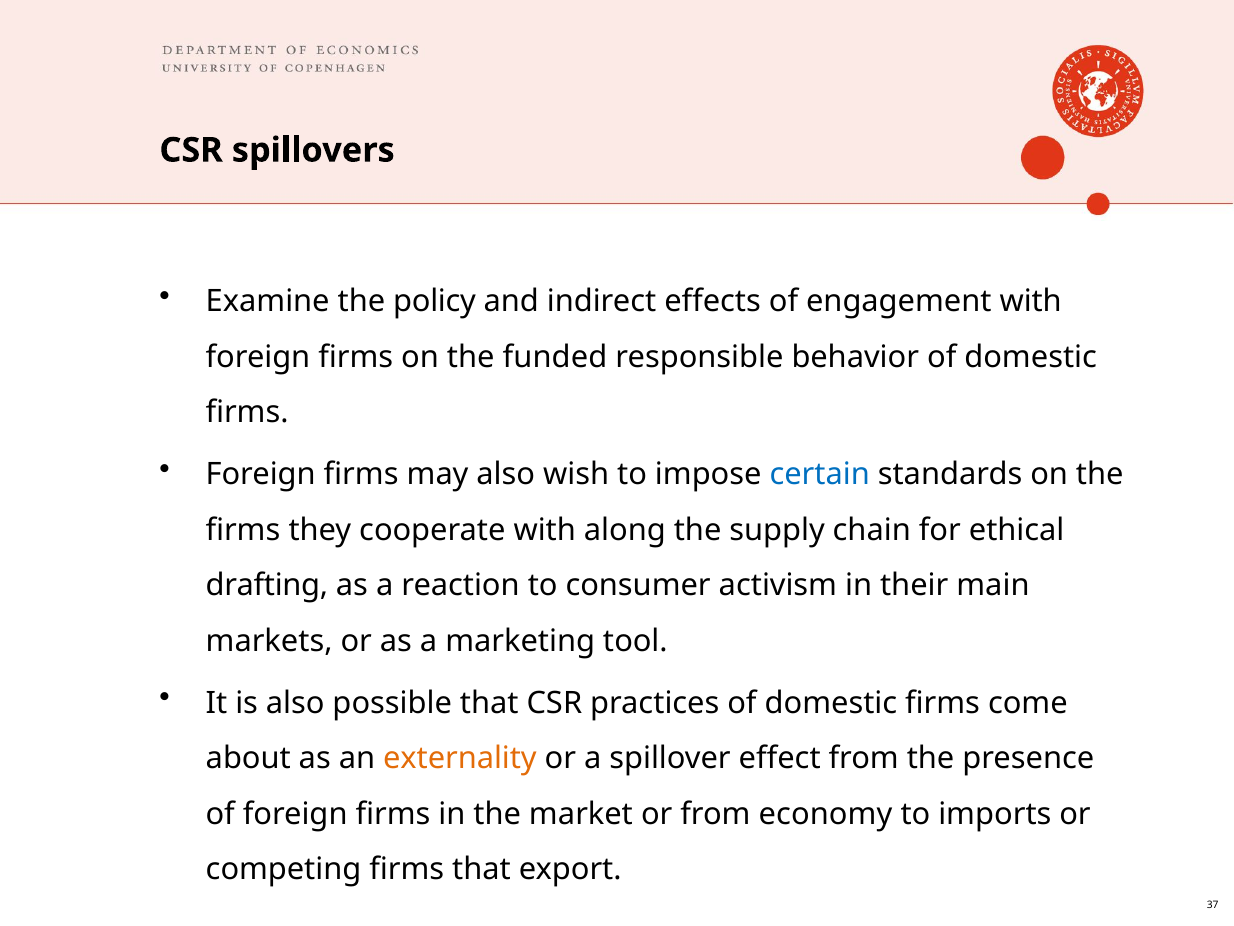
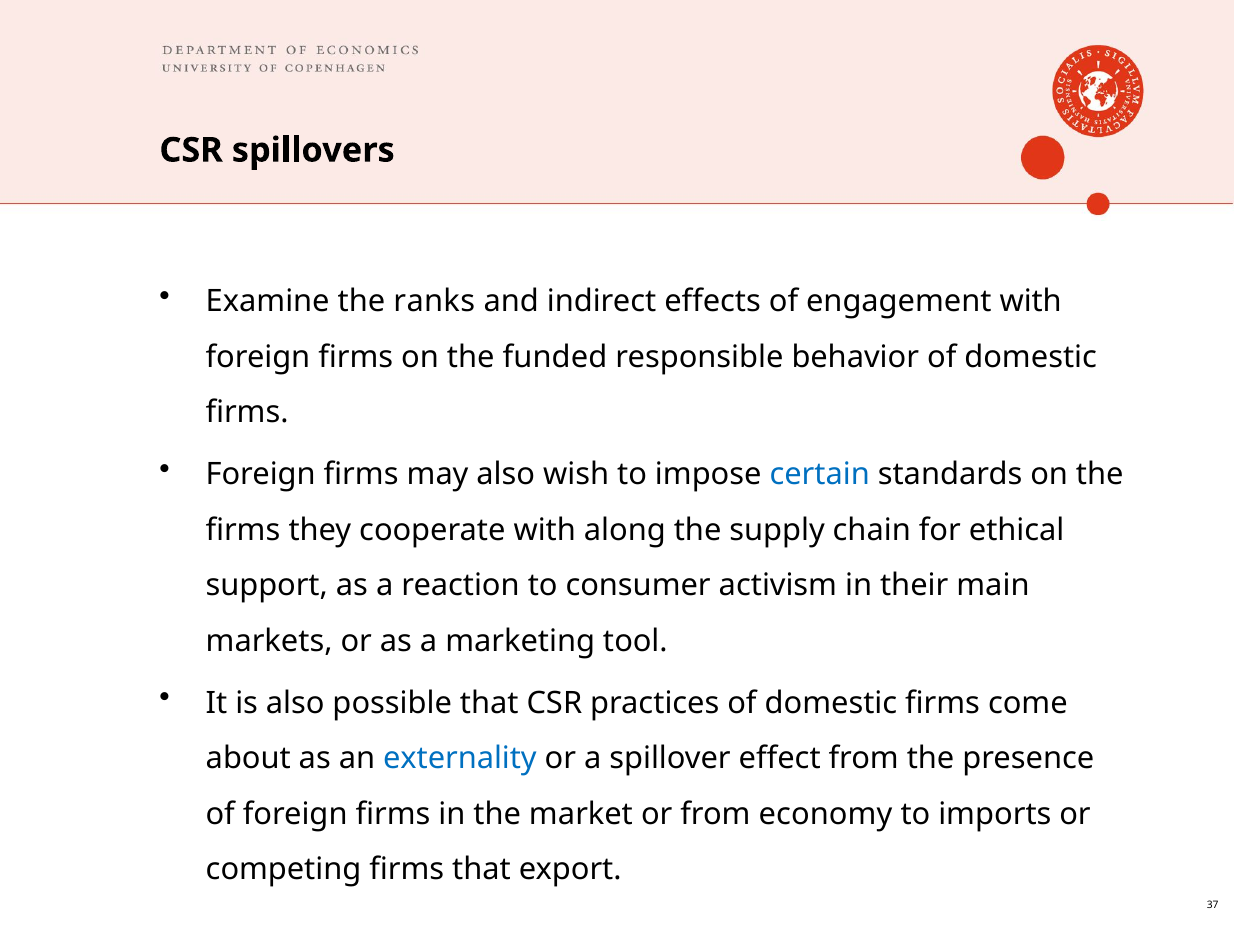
policy: policy -> ranks
drafting: drafting -> support
externality colour: orange -> blue
